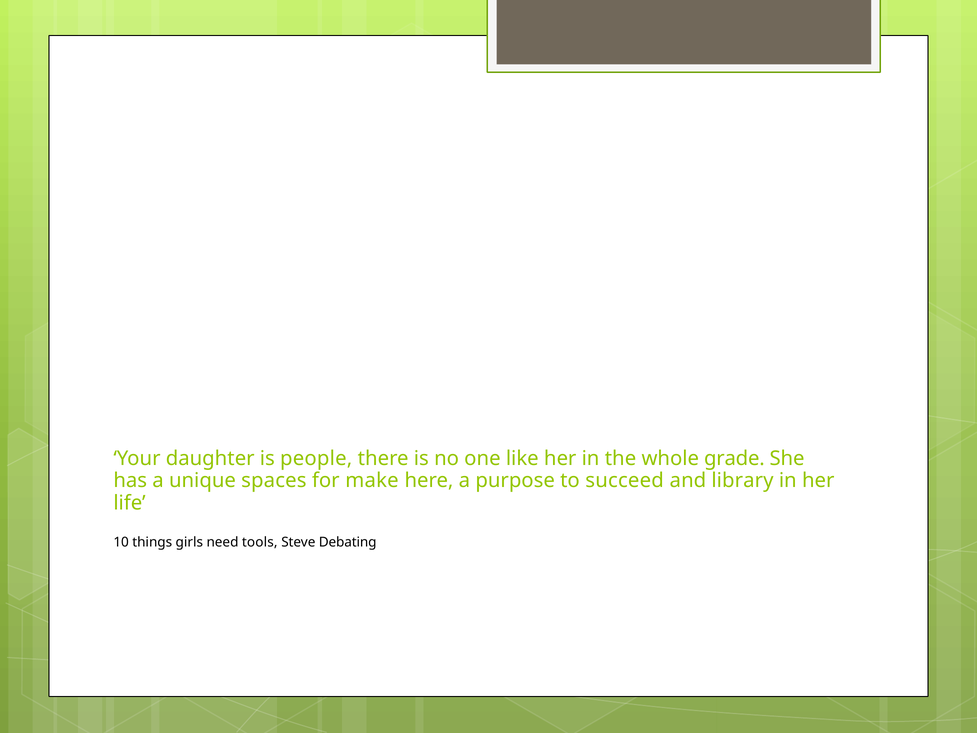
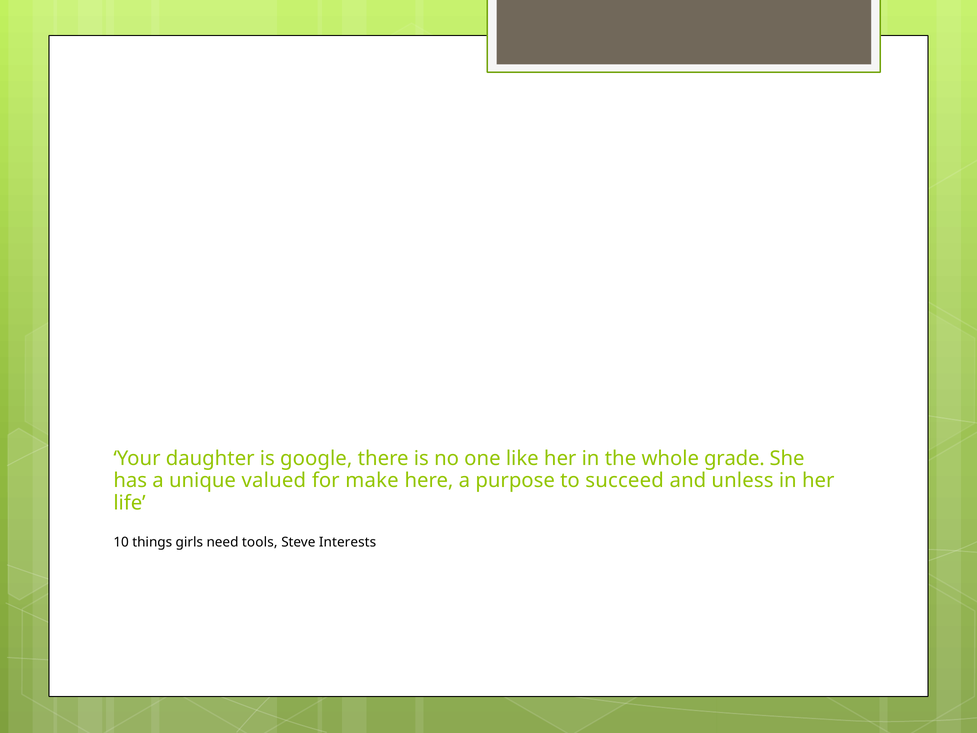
people: people -> google
spaces: spaces -> valued
library: library -> unless
Debating: Debating -> Interests
